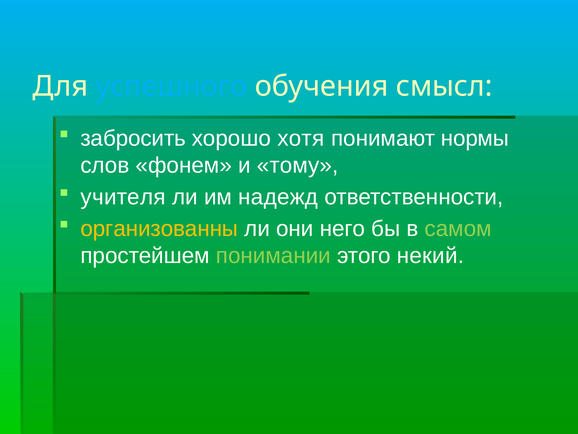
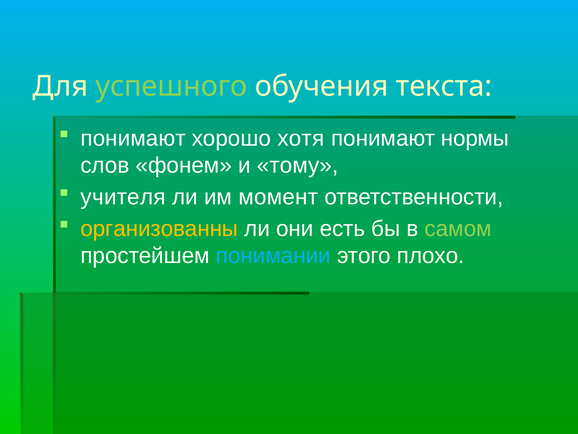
успешного colour: light blue -> light green
смысл: смысл -> текста
забросить at (133, 138): забросить -> понимают
надежд: надежд -> момент
него: него -> есть
понимании colour: light green -> light blue
некий: некий -> плохо
